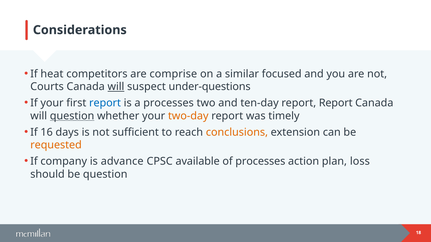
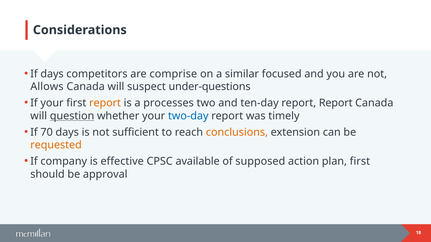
If heat: heat -> days
Courts: Courts -> Allows
will at (116, 87) underline: present -> none
report at (105, 103) colour: blue -> orange
two-day colour: orange -> blue
16: 16 -> 70
advance: advance -> effective
of processes: processes -> supposed
plan loss: loss -> first
be question: question -> approval
